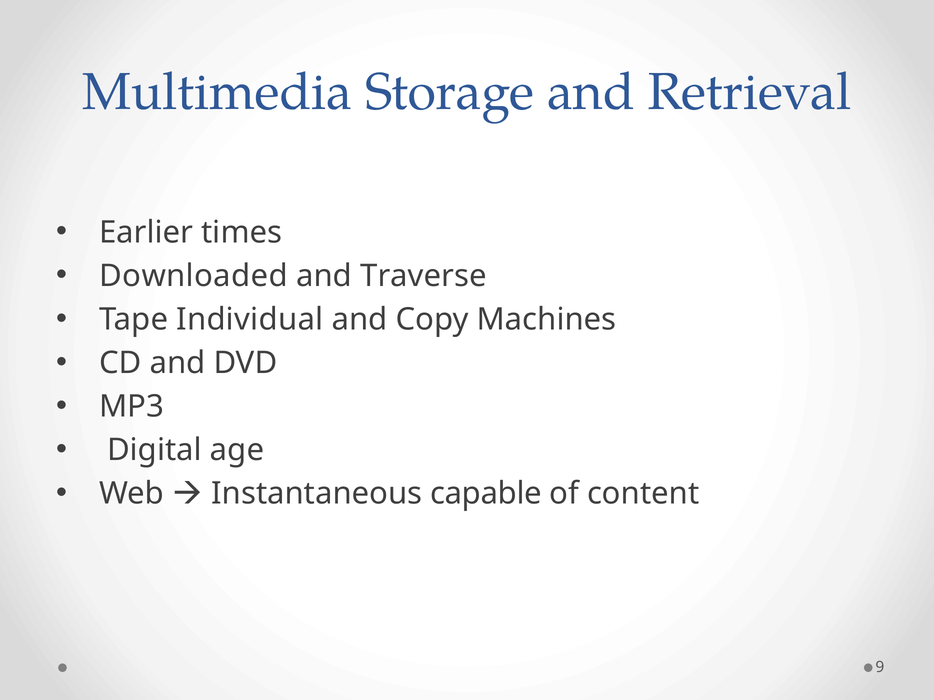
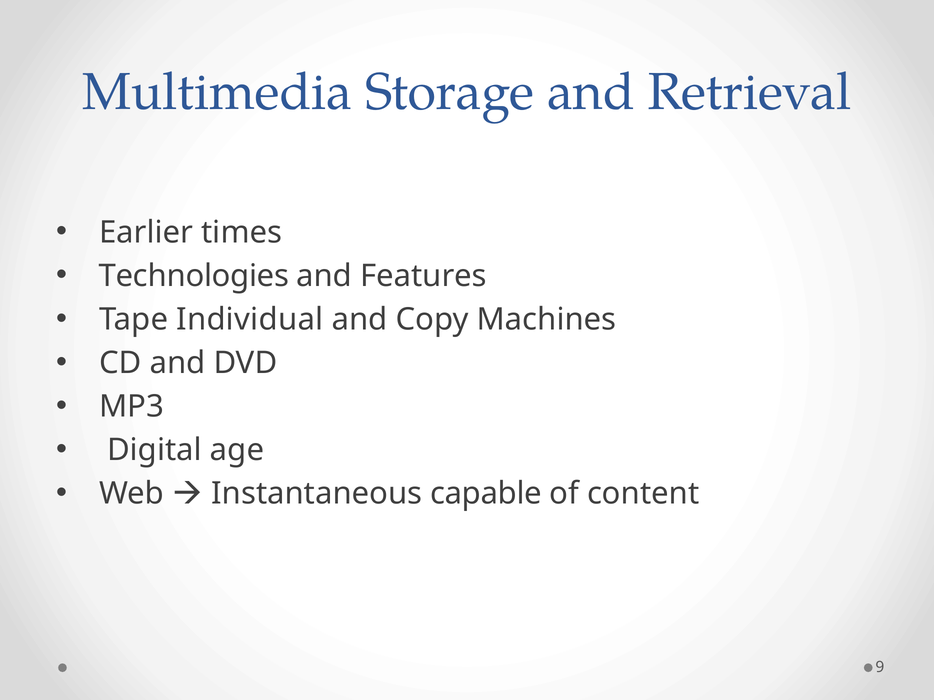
Downloaded: Downloaded -> Technologies
Traverse: Traverse -> Features
